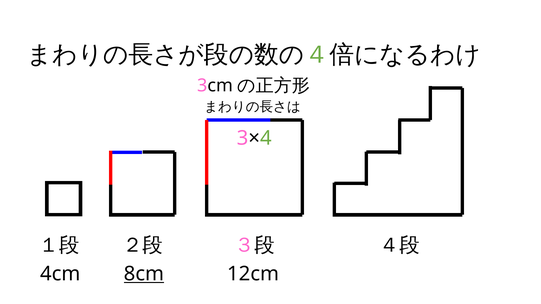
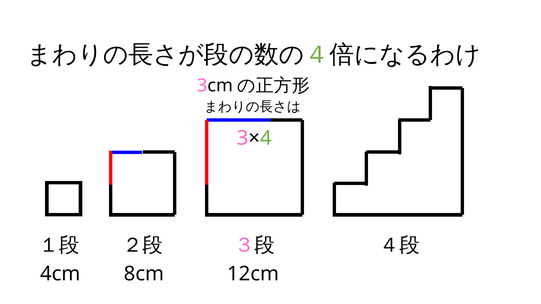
8cm underline: present -> none
